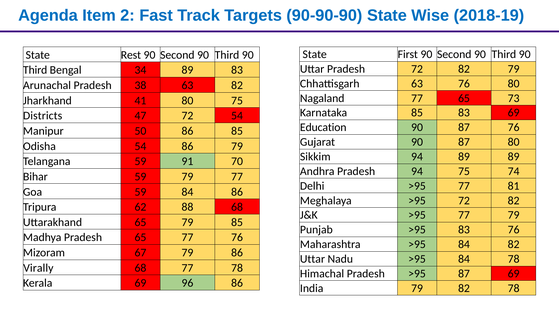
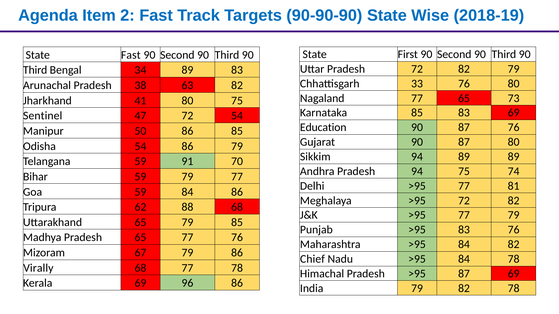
State Rest: Rest -> Fast
Chhattisgarh 63: 63 -> 33
Districts: Districts -> Sentinel
Uttar at (312, 259): Uttar -> Chief
